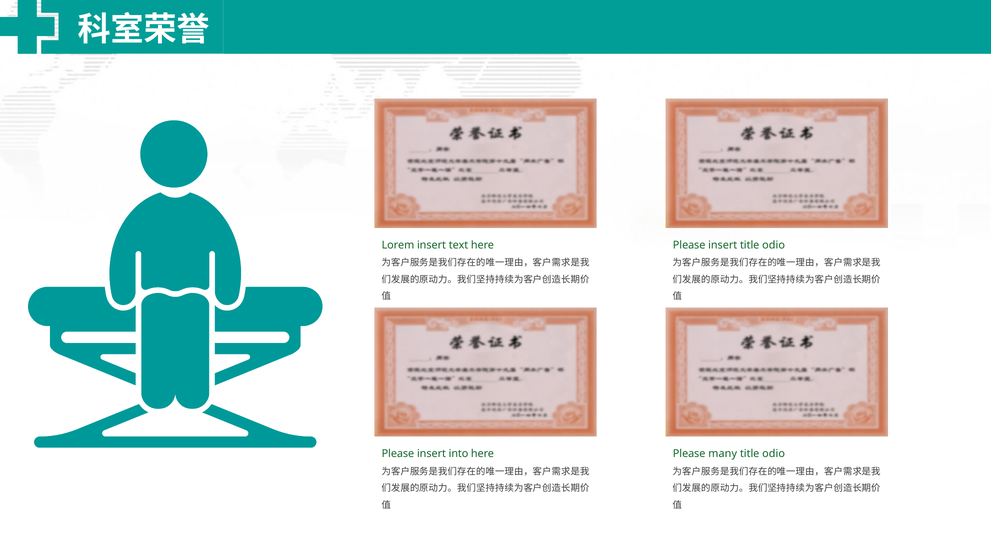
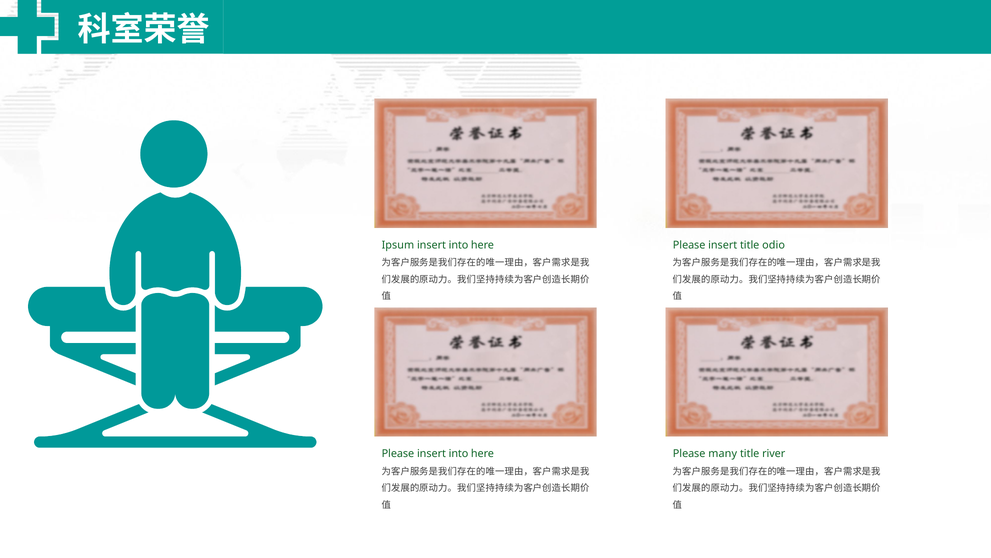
Lorem: Lorem -> Ipsum
text at (459, 245): text -> into
odio at (774, 453): odio -> river
